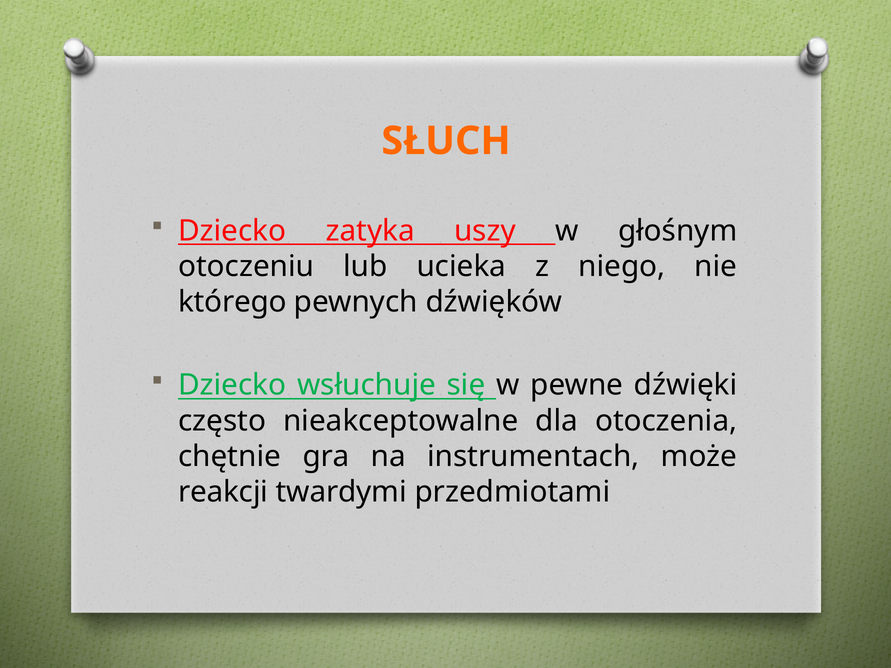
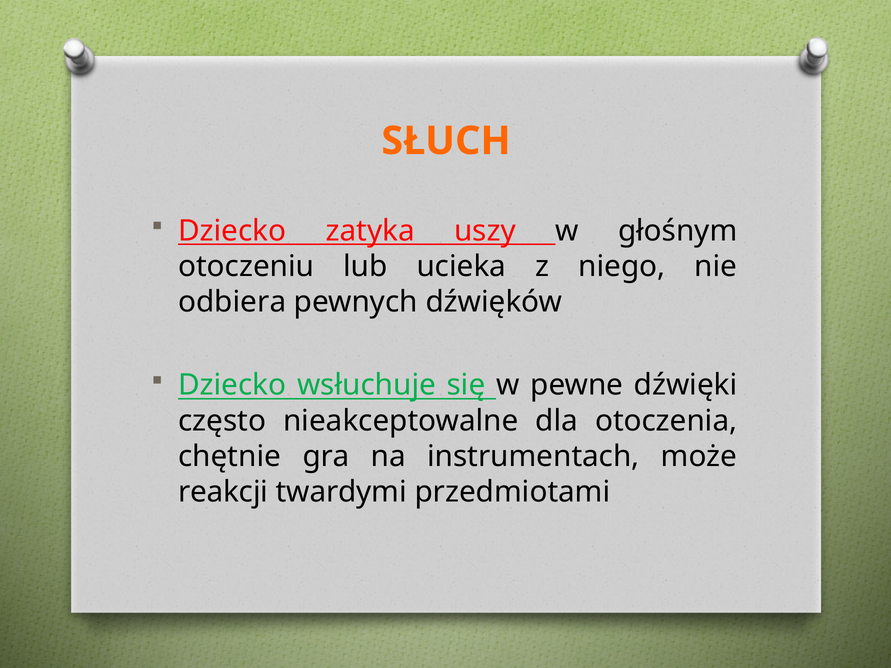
którego: którego -> odbiera
